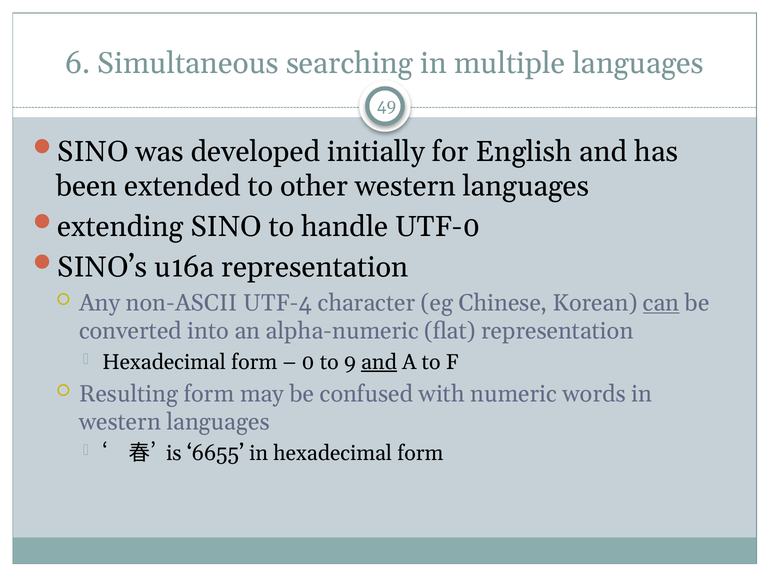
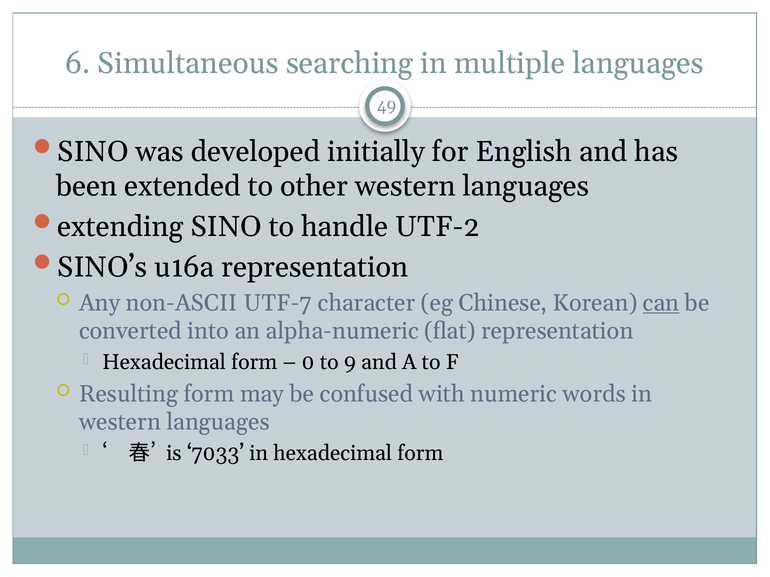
UTF-0: UTF-0 -> UTF-2
UTF-4: UTF-4 -> UTF-7
and at (379, 362) underline: present -> none
6655: 6655 -> 7033
